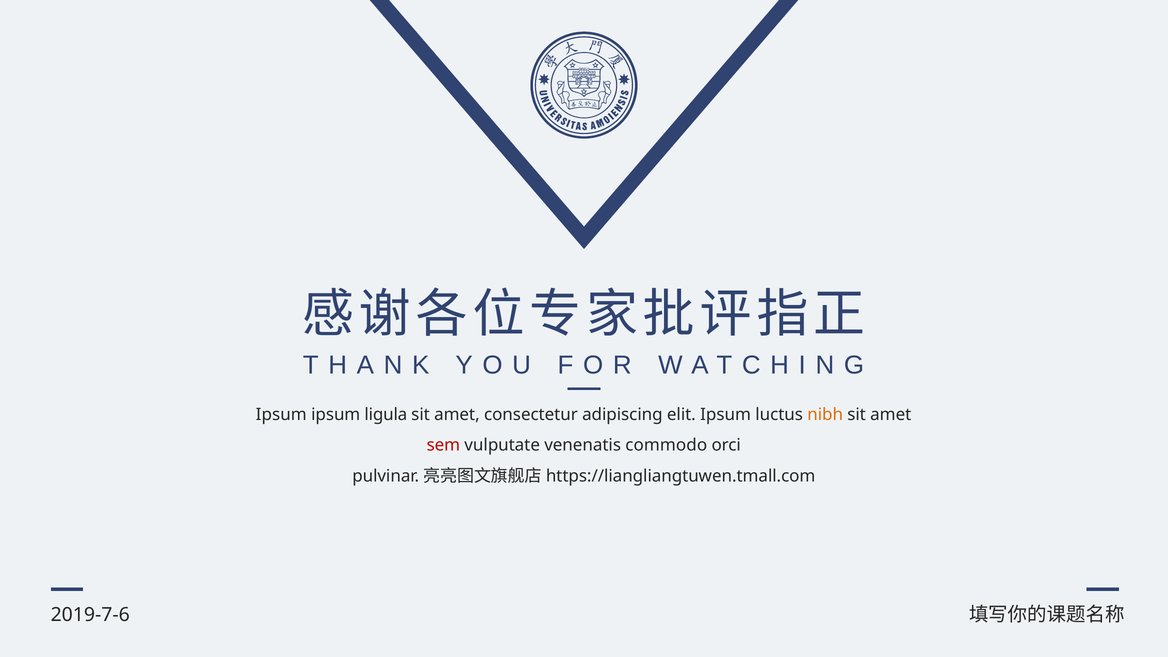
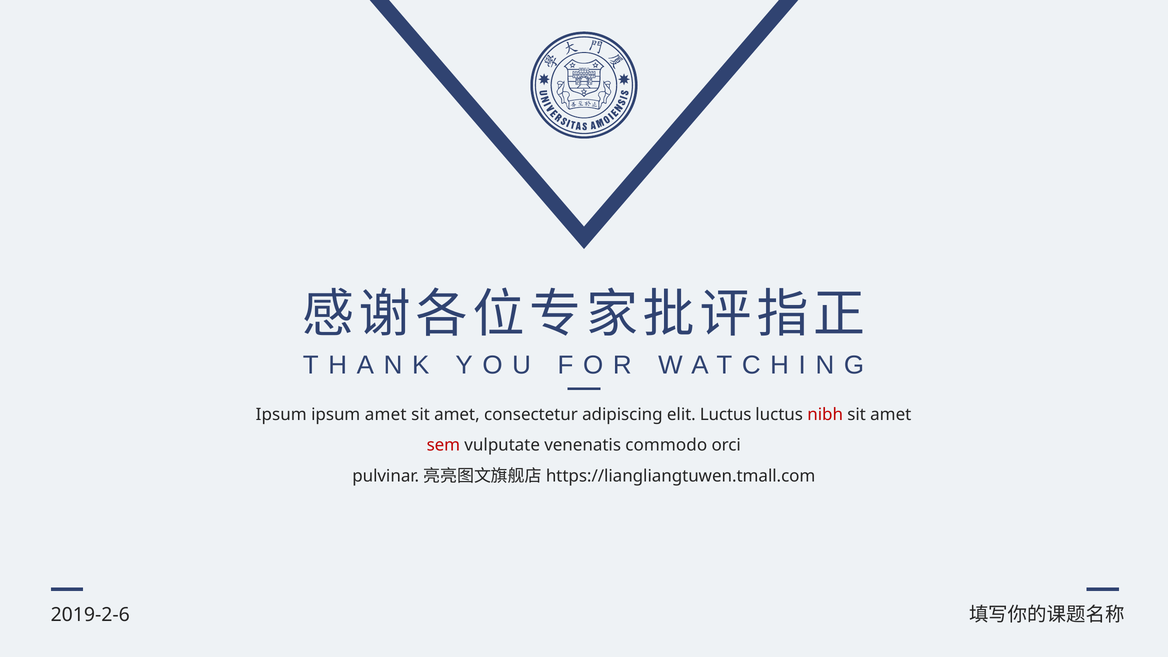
ipsum ligula: ligula -> amet
elit Ipsum: Ipsum -> Luctus
nibh colour: orange -> red
2019-7-6: 2019-7-6 -> 2019-2-6
